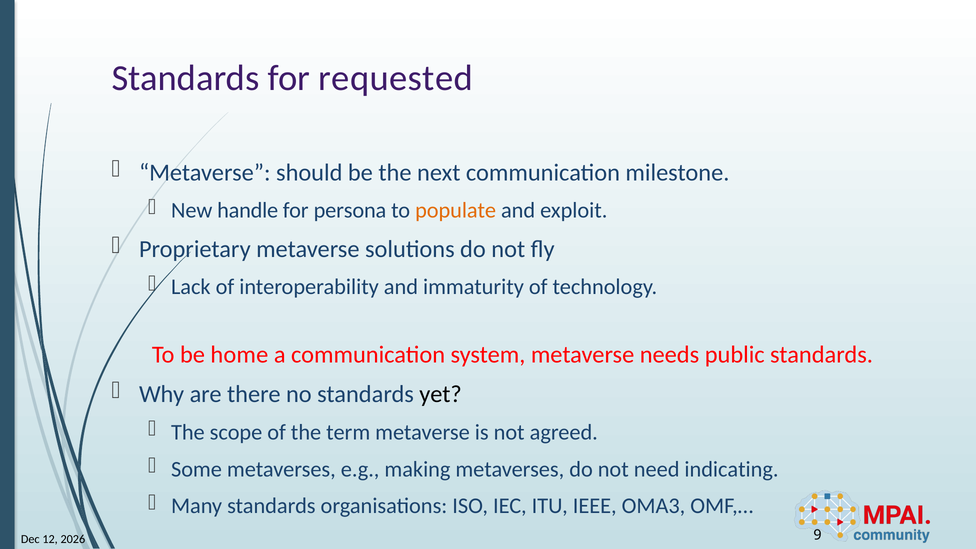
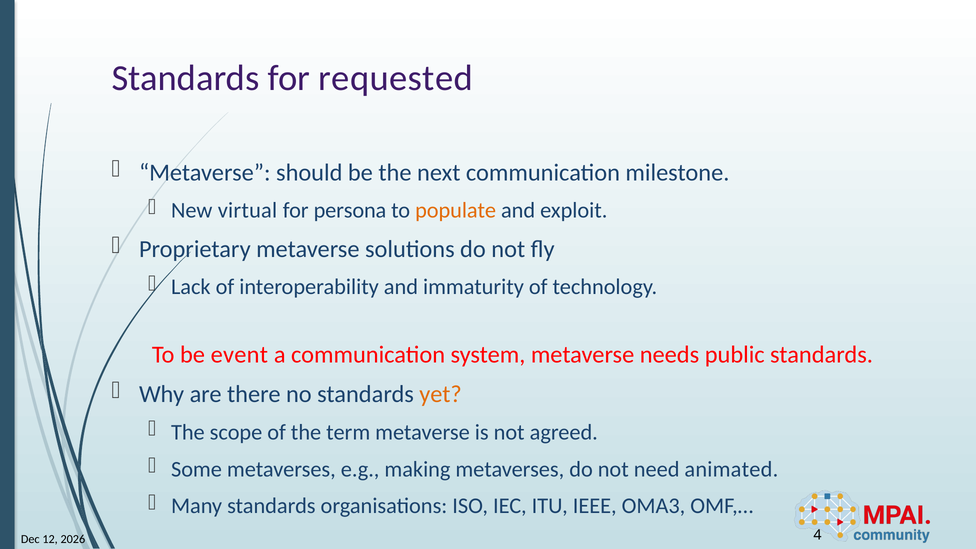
handle: handle -> virtual
home: home -> event
yet colour: black -> orange
indicating: indicating -> animated
9: 9 -> 4
